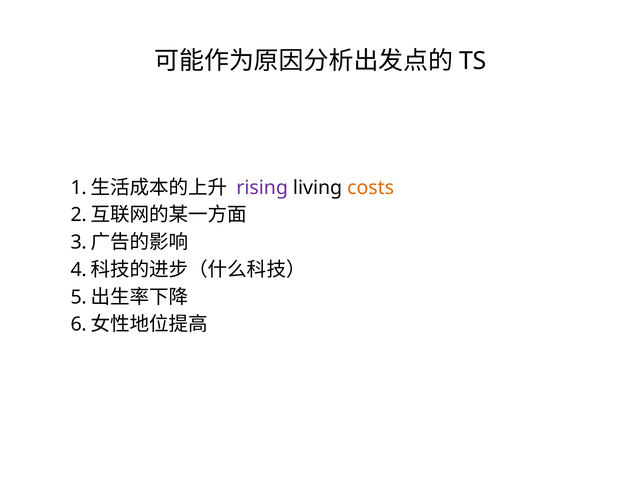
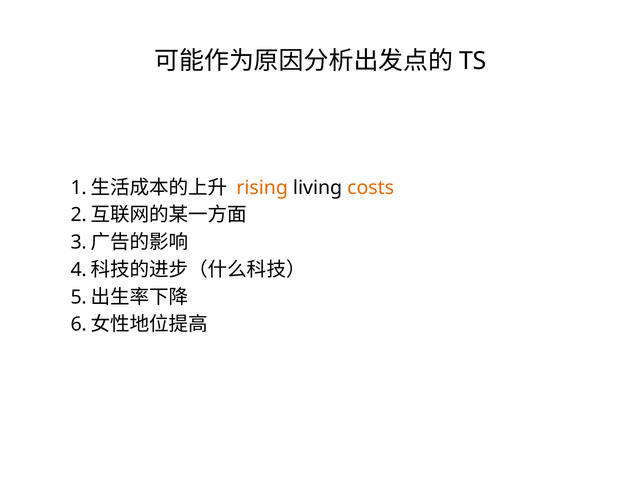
rising colour: purple -> orange
